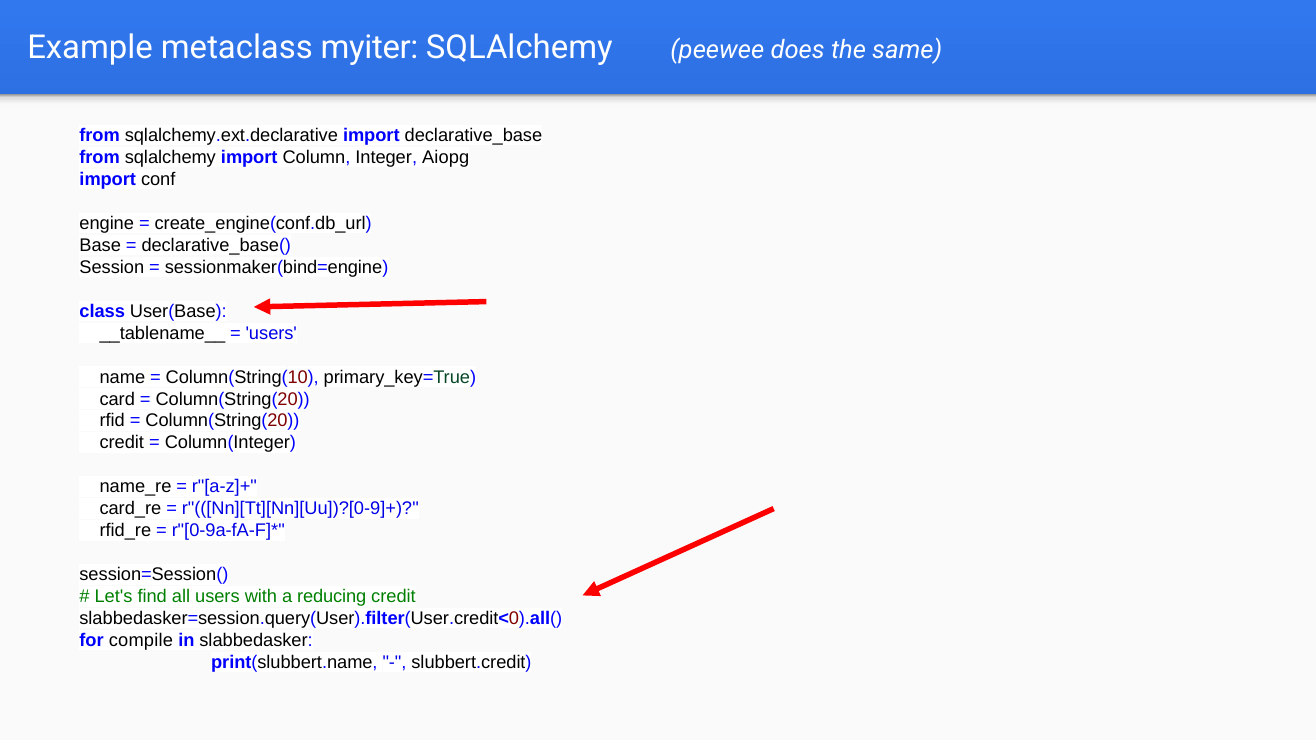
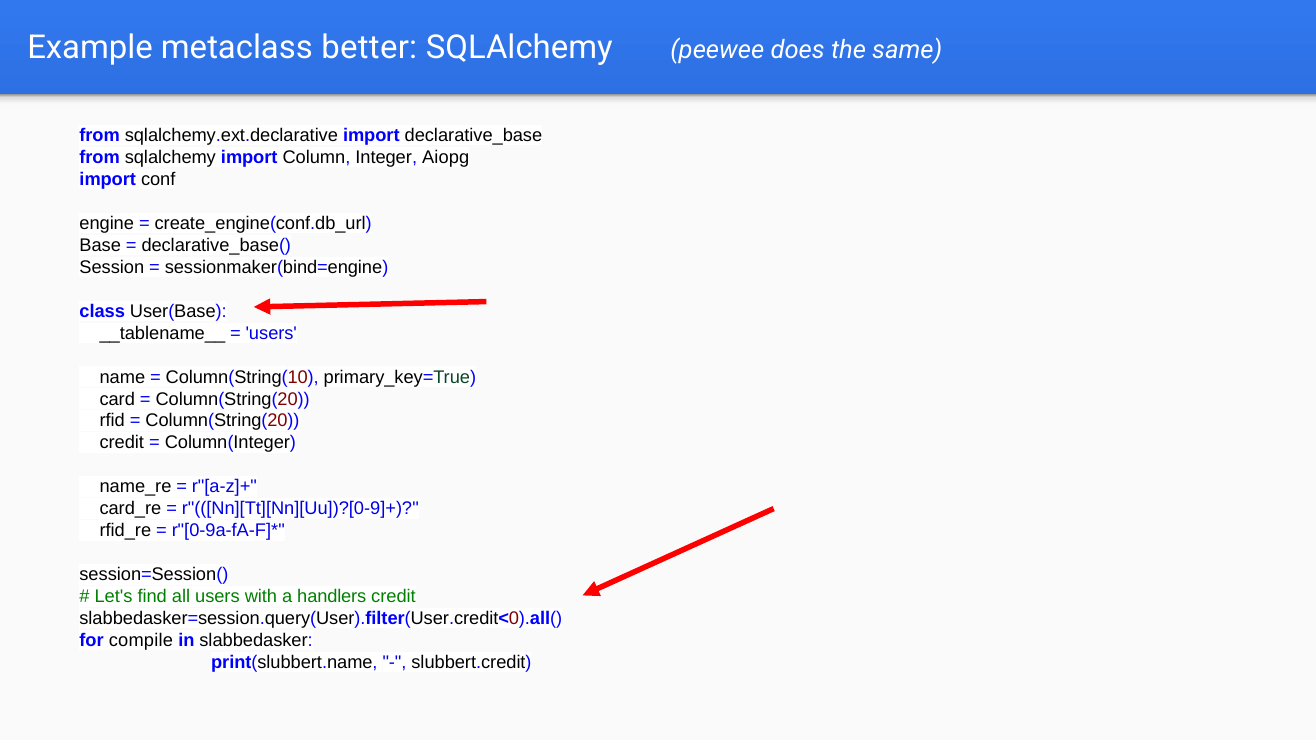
myiter: myiter -> better
reducing: reducing -> handlers
